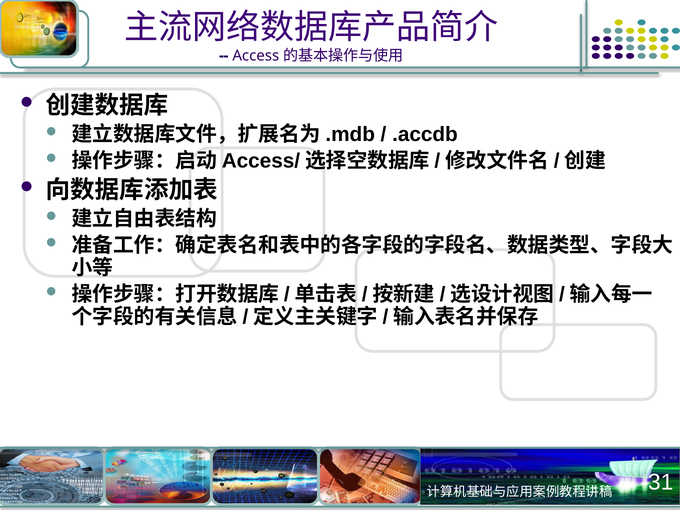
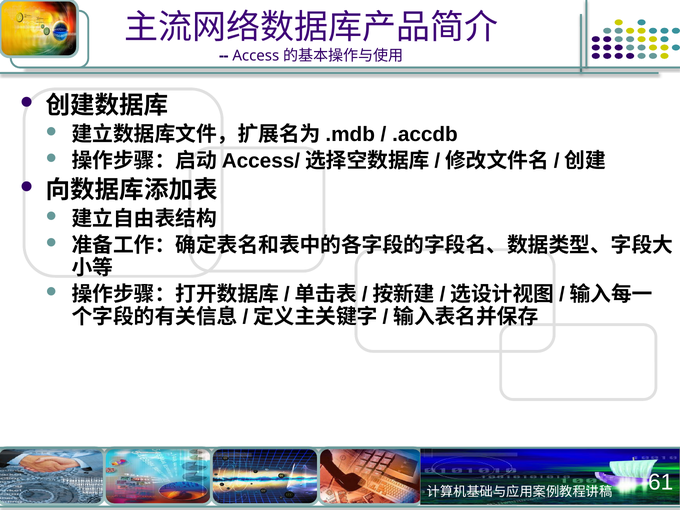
31: 31 -> 61
